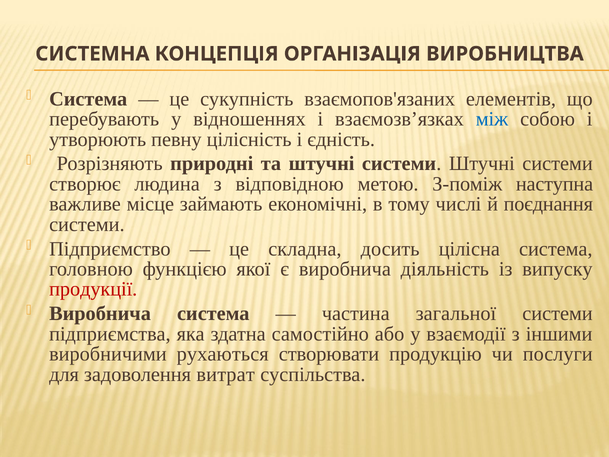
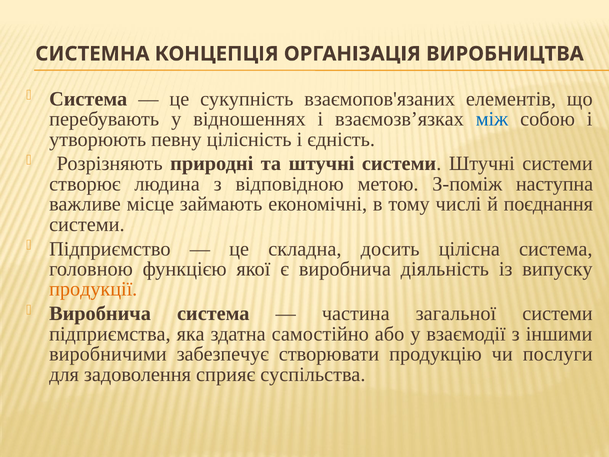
продукції colour: red -> orange
рухаються: рухаються -> забезпечує
витрат: витрат -> сприяє
